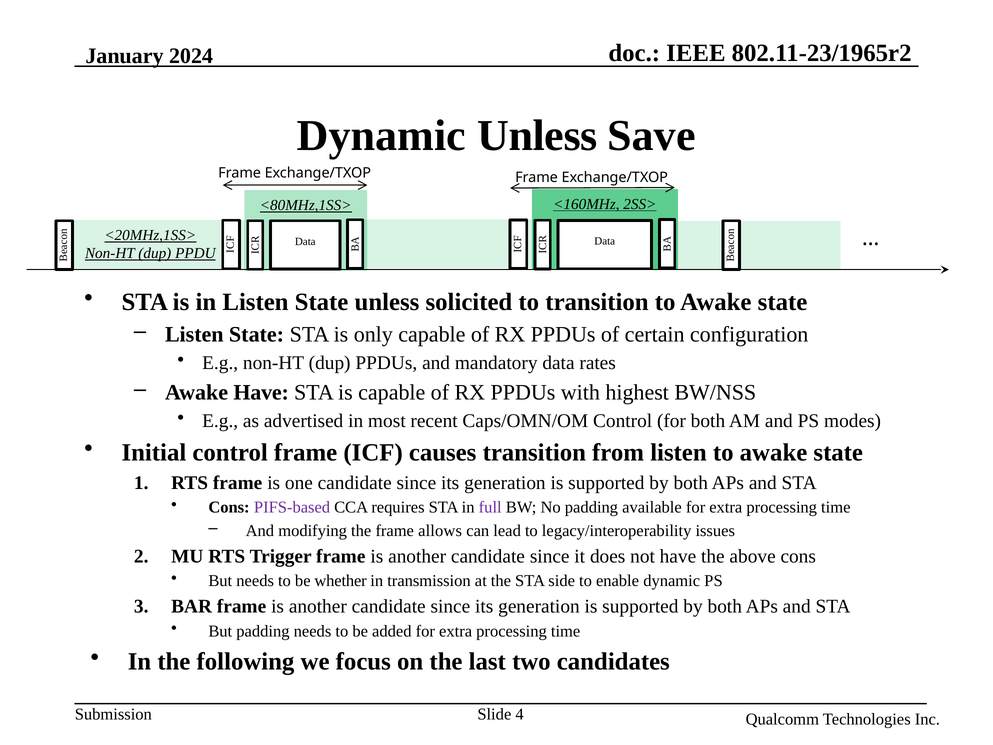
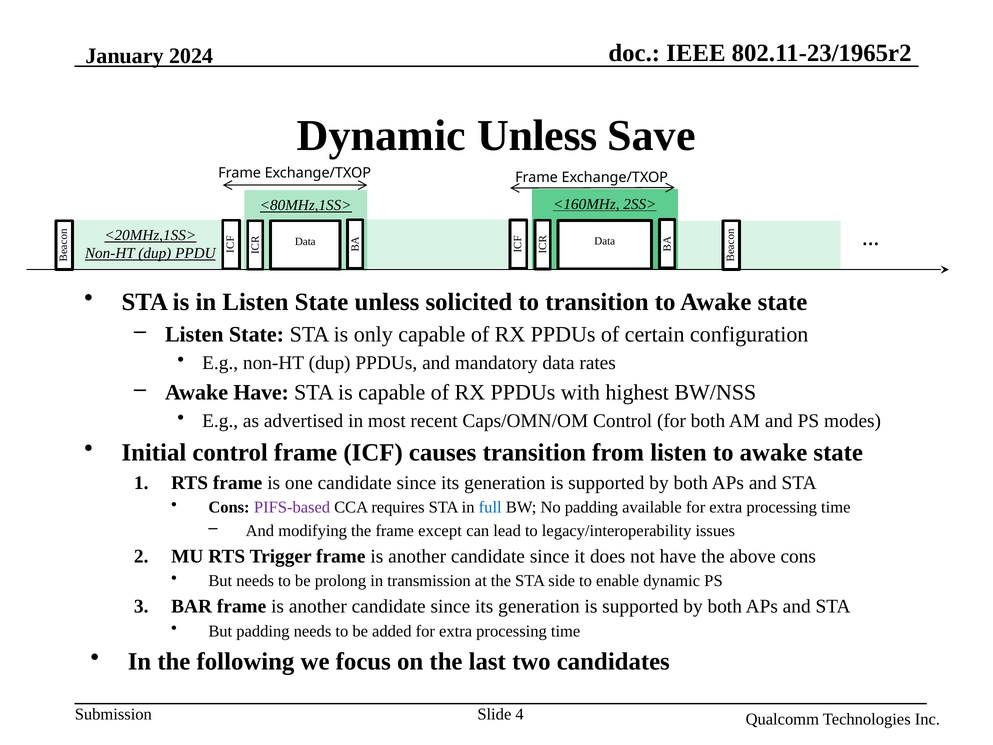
full colour: purple -> blue
allows: allows -> except
whether: whether -> prolong
